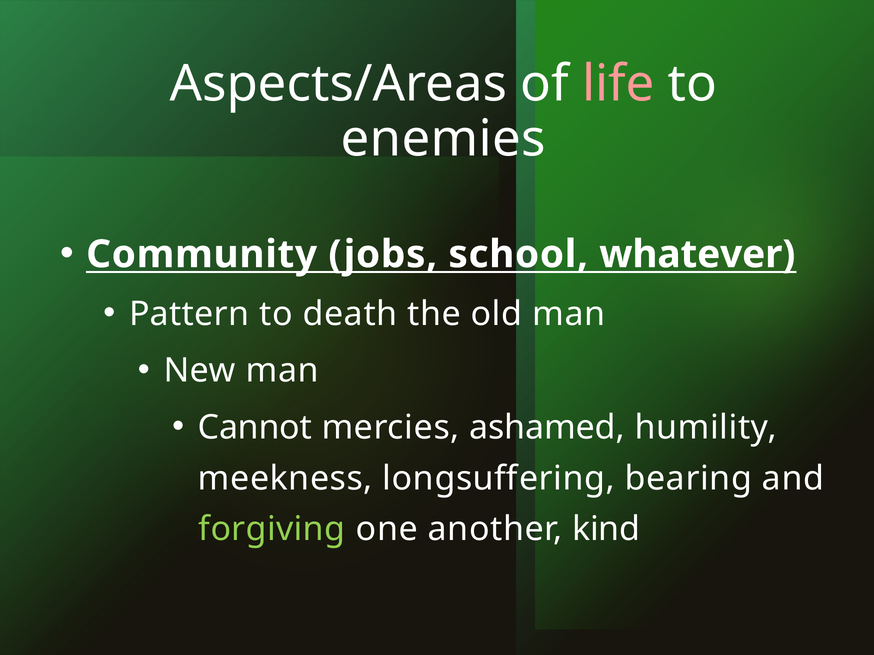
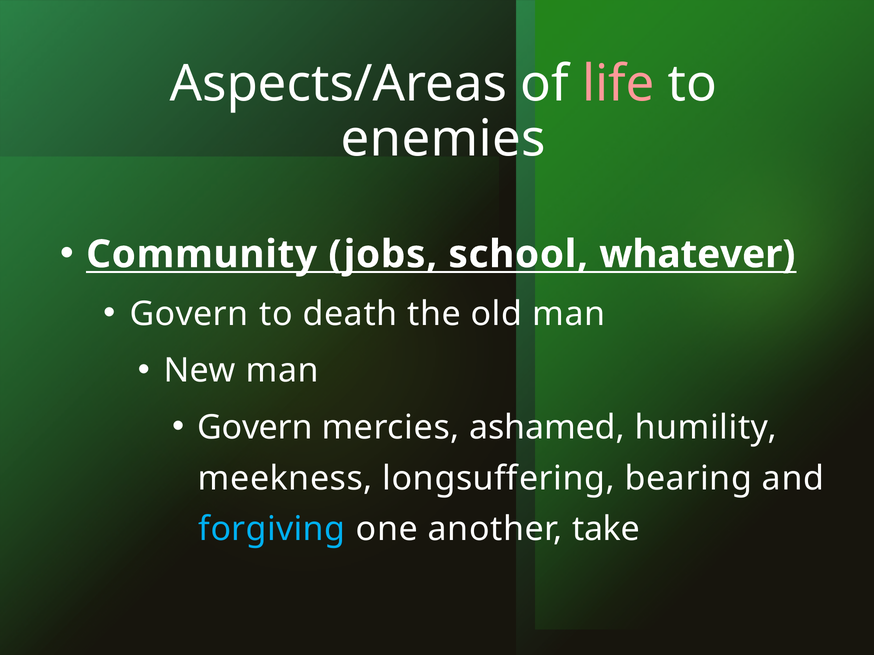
Pattern at (189, 314): Pattern -> Govern
Cannot at (255, 428): Cannot -> Govern
forgiving colour: light green -> light blue
kind: kind -> take
